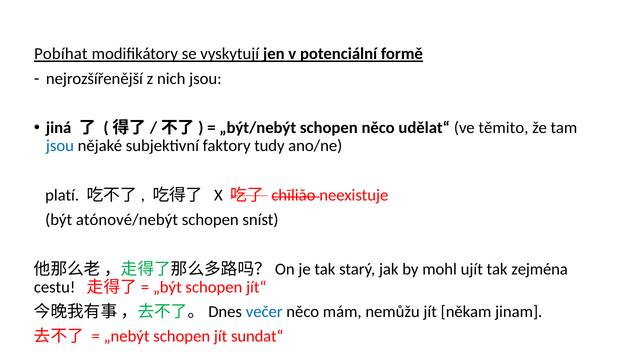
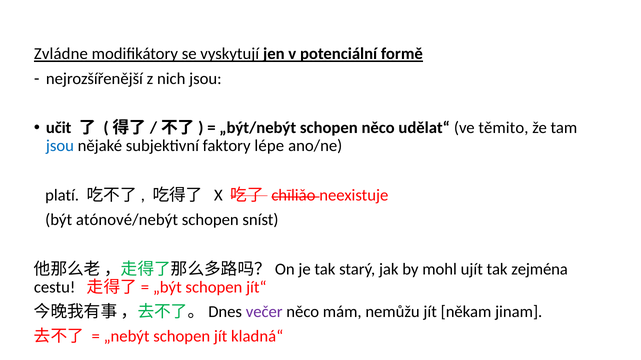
Pobíhat: Pobíhat -> Zvládne
jiná: jiná -> učit
tudy: tudy -> lépe
večer colour: blue -> purple
sundat“: sundat“ -> kladná“
